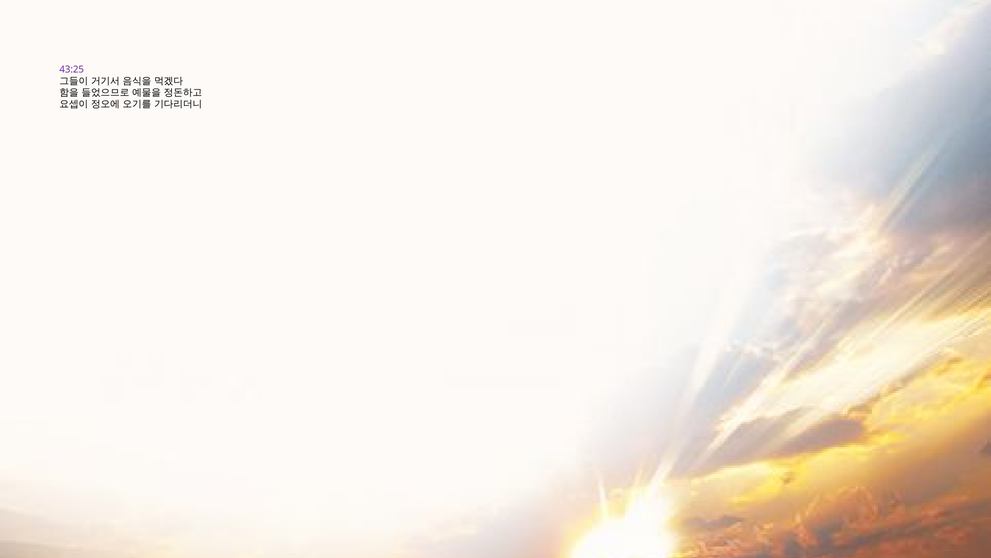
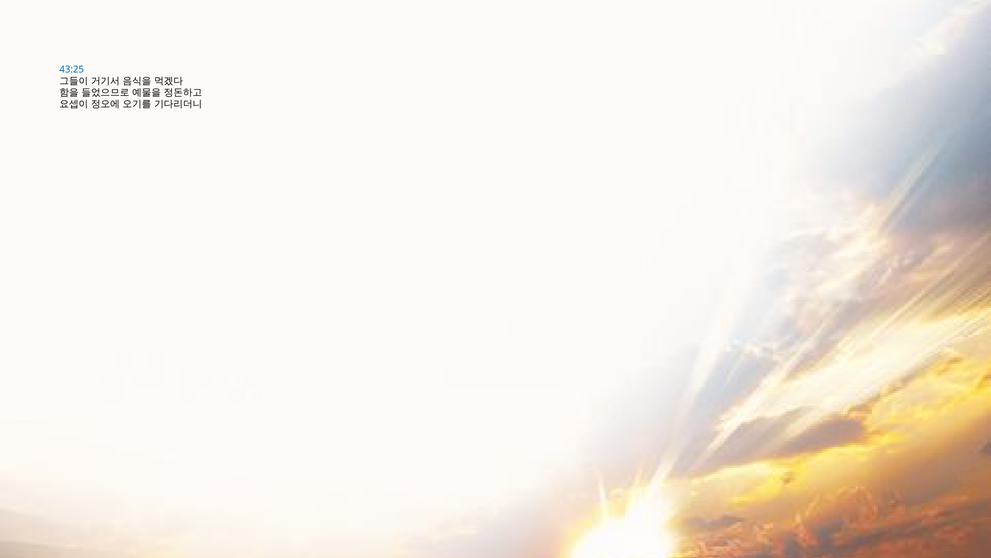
43:25 colour: purple -> blue
